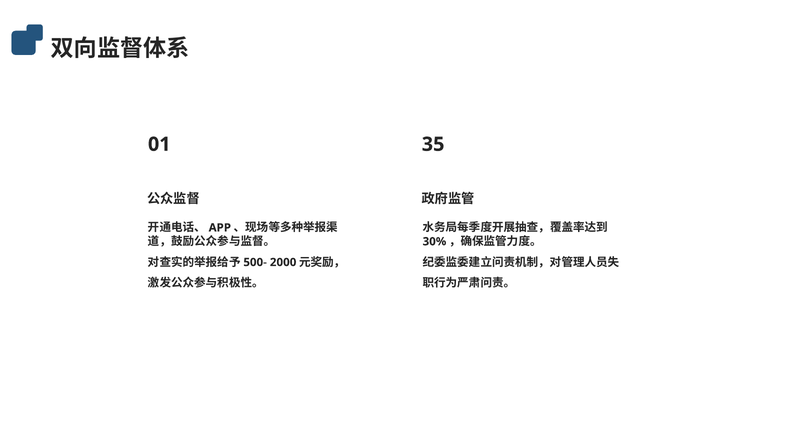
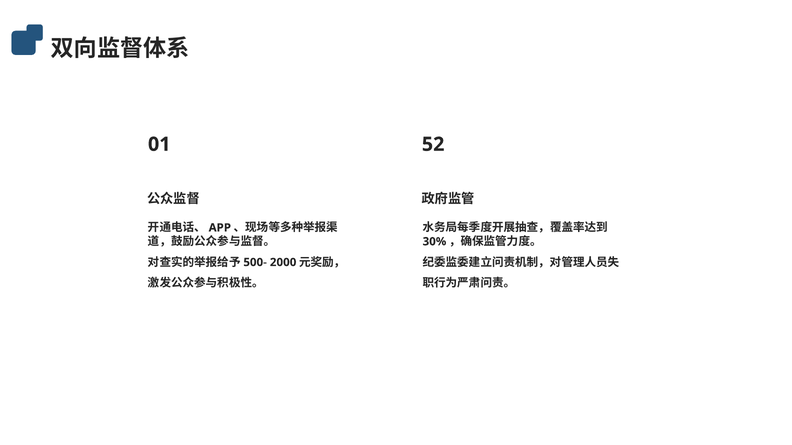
35: 35 -> 52
